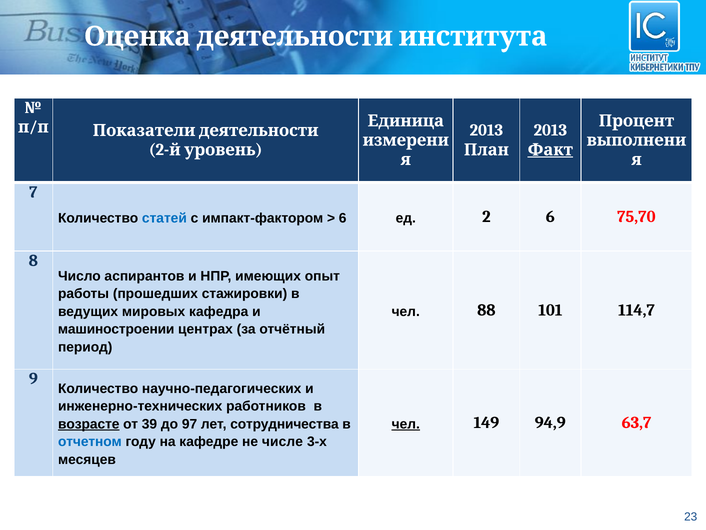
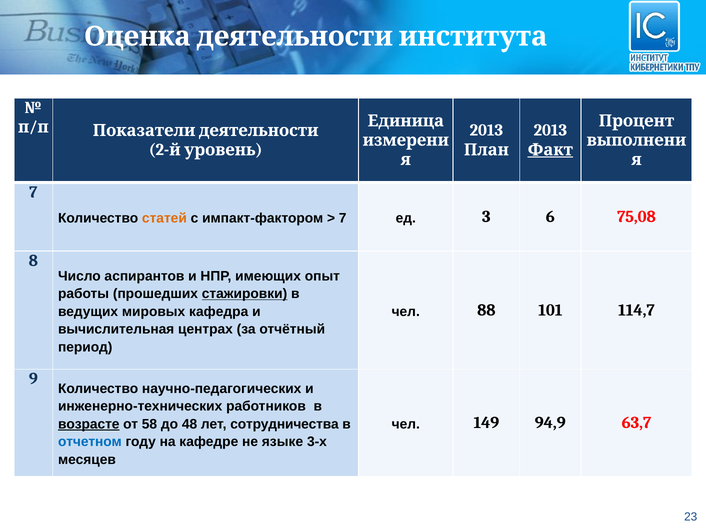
статей colour: blue -> orange
6 at (343, 218): 6 -> 7
2: 2 -> 3
75,70: 75,70 -> 75,08
стажировки underline: none -> present
машиностроении: машиностроении -> вычислительная
39: 39 -> 58
97: 97 -> 48
чел at (406, 424) underline: present -> none
числе: числе -> языке
